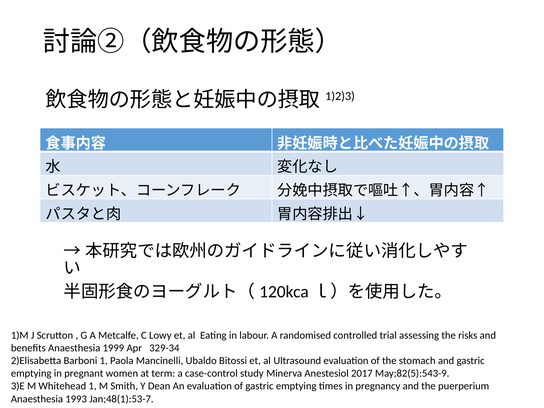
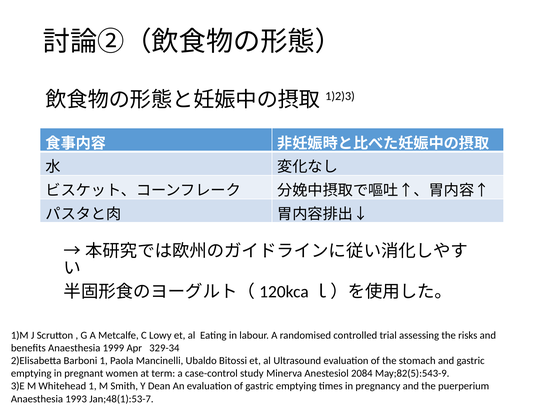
2017: 2017 -> 2084
